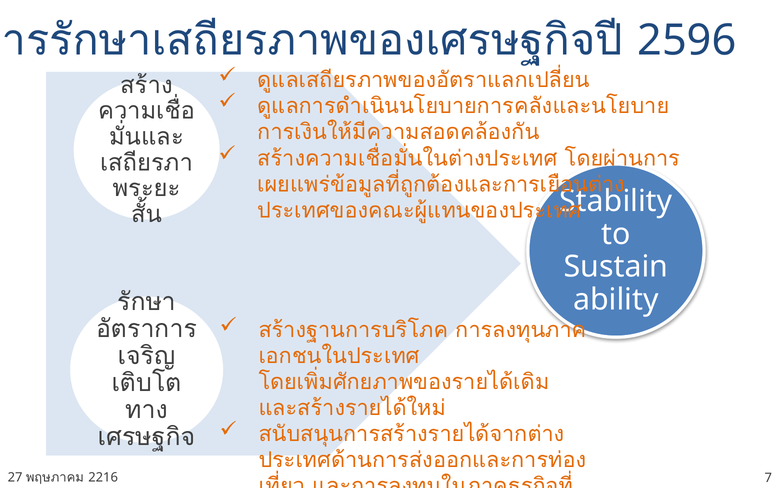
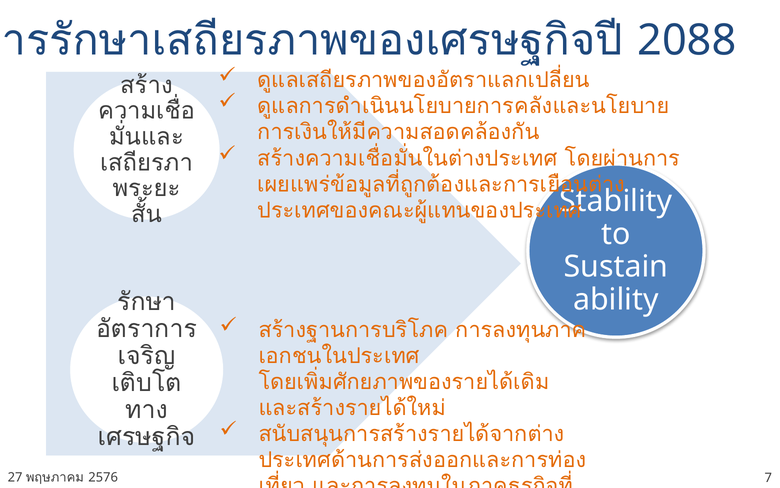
2596: 2596 -> 2088
2216: 2216 -> 2576
